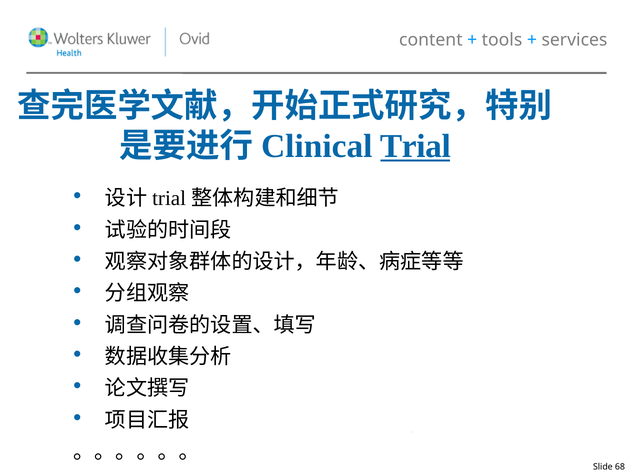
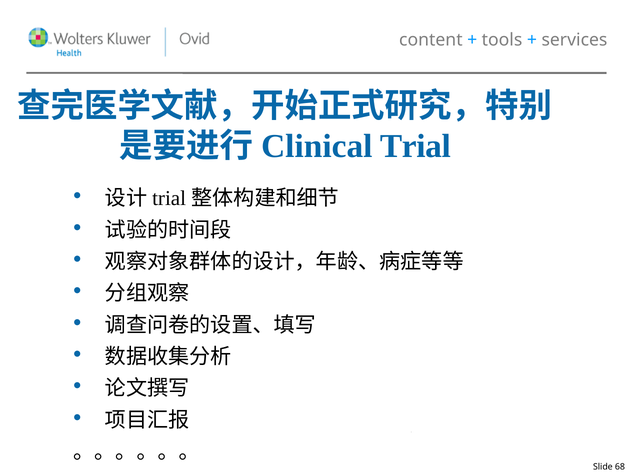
Trial underline: present -> none
